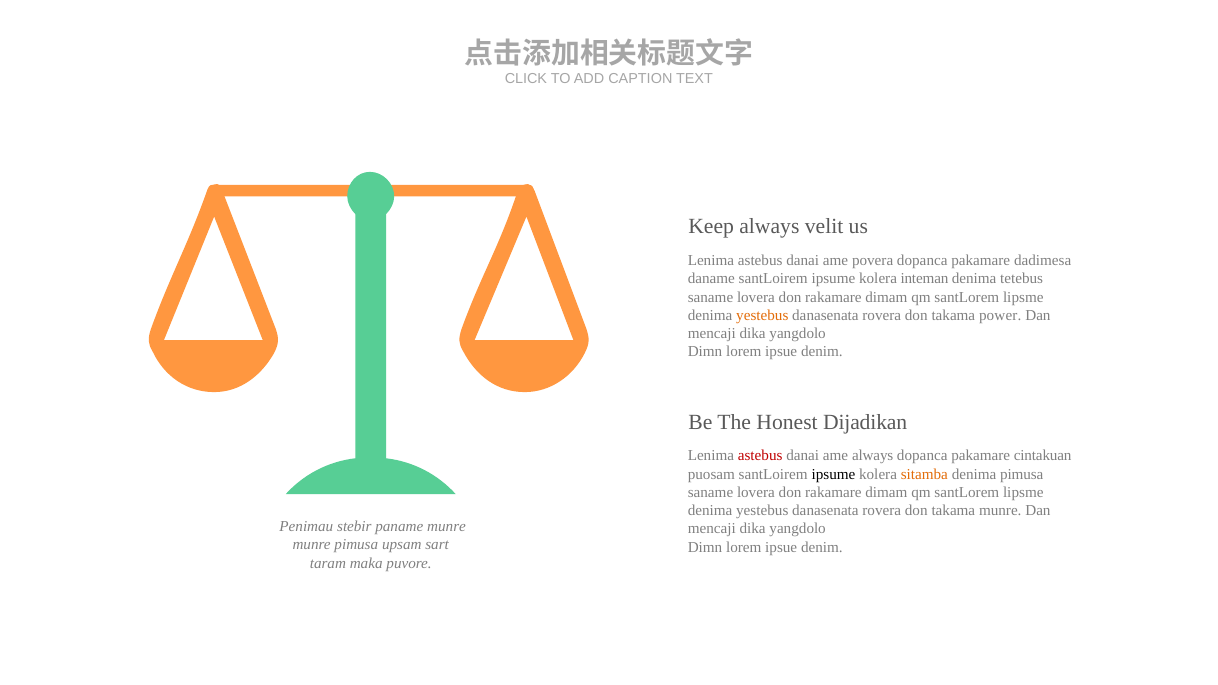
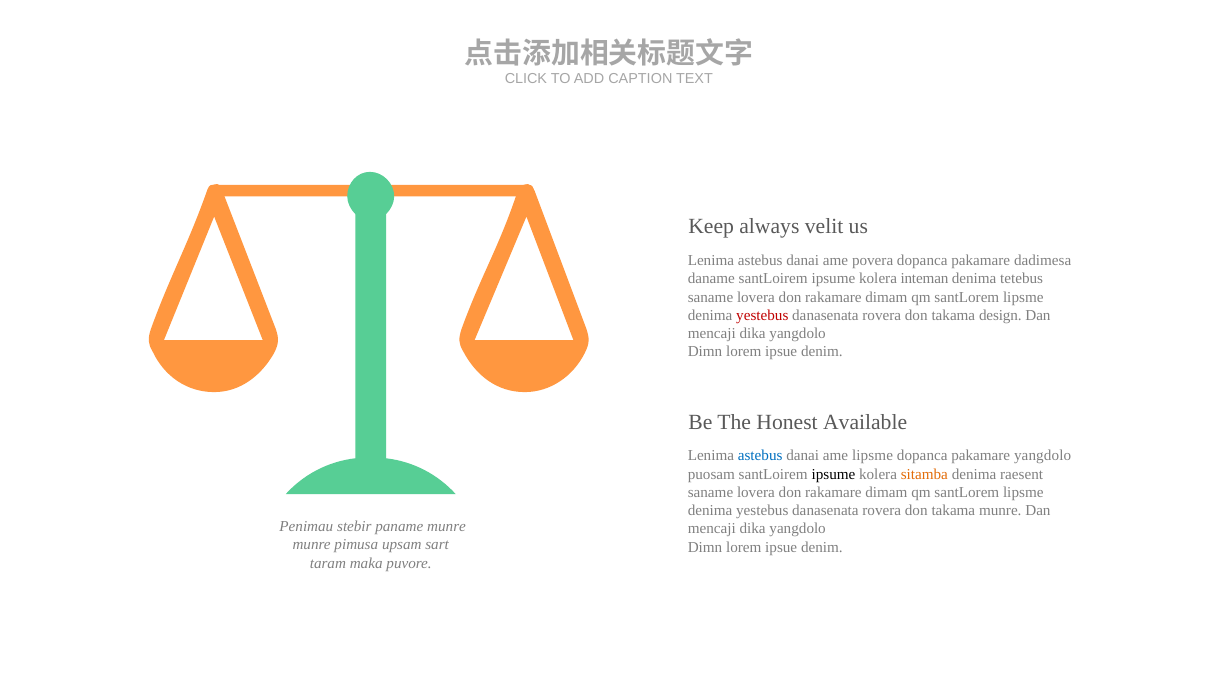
yestebus at (762, 315) colour: orange -> red
power: power -> design
Dijadikan: Dijadikan -> Available
astebus at (760, 456) colour: red -> blue
ame always: always -> lipsme
pakamare cintakuan: cintakuan -> yangdolo
denima pimusa: pimusa -> raesent
